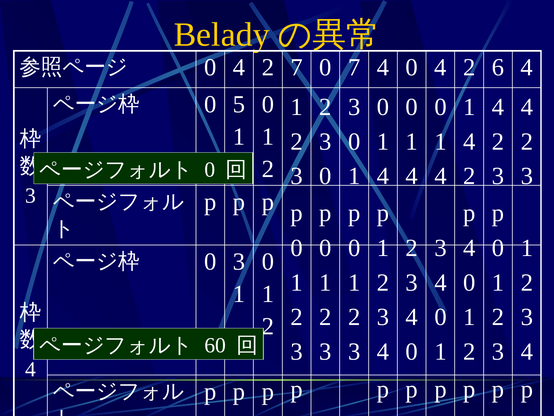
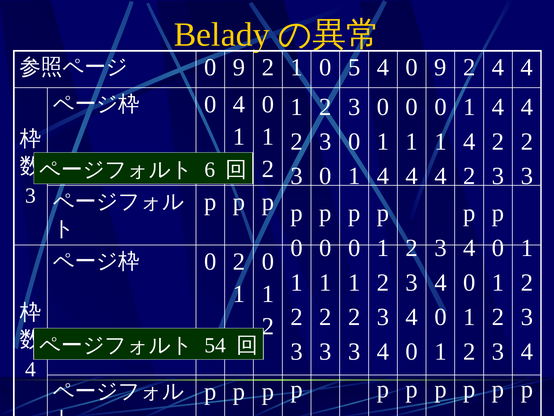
4 at (239, 67): 4 -> 9
7 at (297, 67): 7 -> 1
0 7: 7 -> 5
4 0 4: 4 -> 9
2 6: 6 -> 4
0 5: 5 -> 4
0 at (210, 169): 0 -> 6
0 3: 3 -> 2
60: 60 -> 54
